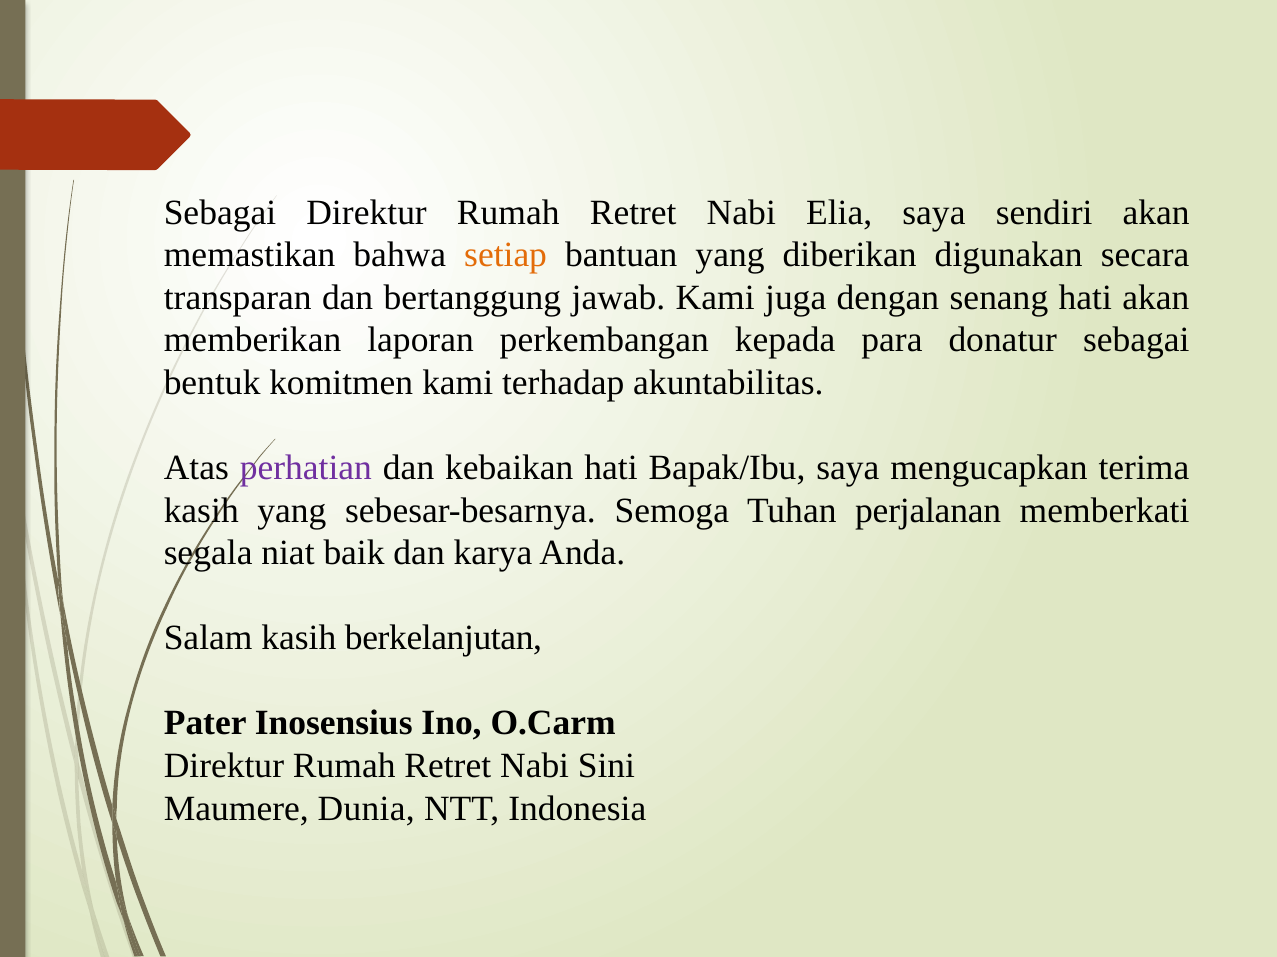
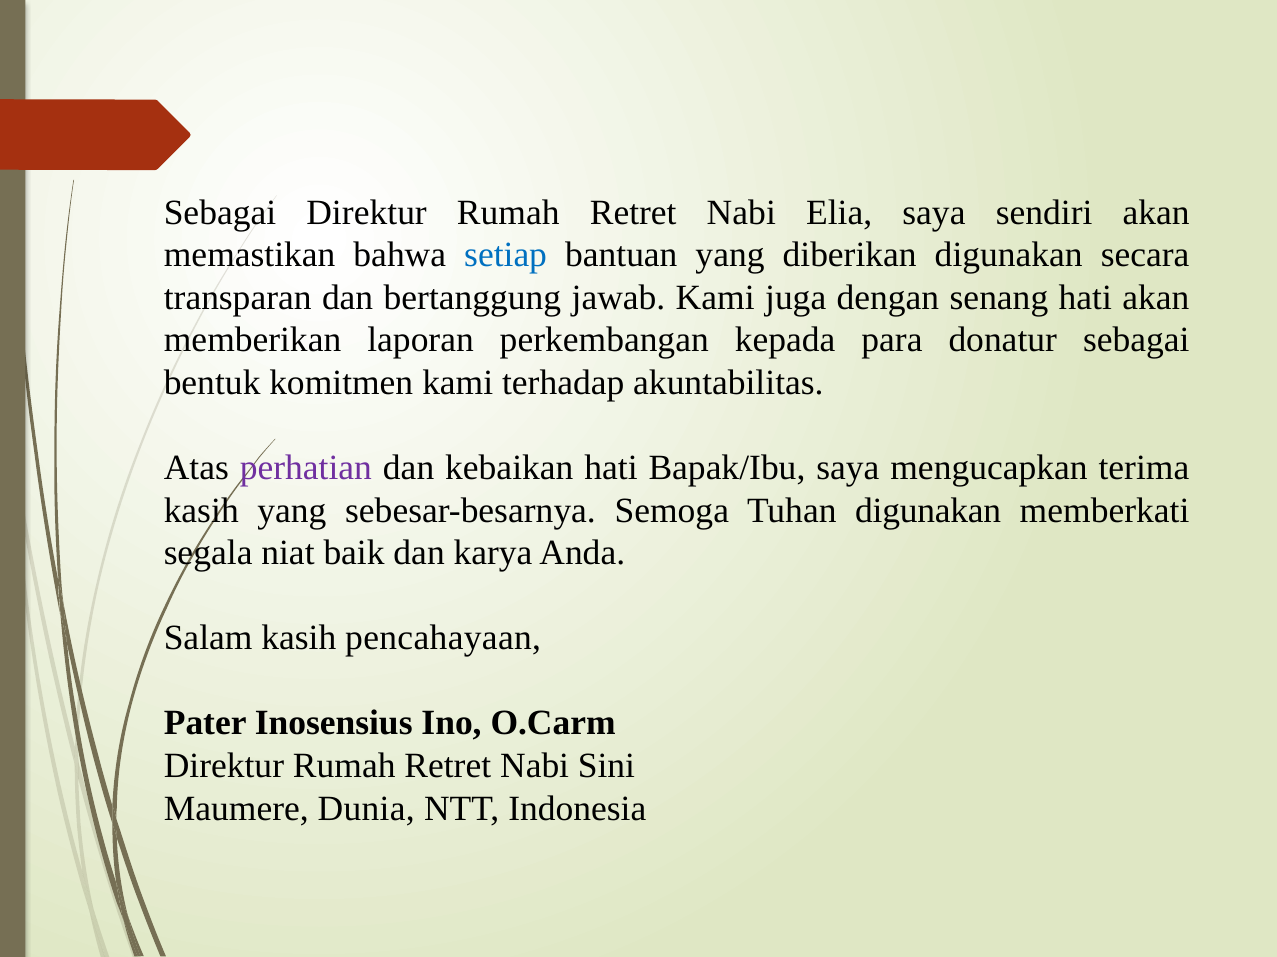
setiap colour: orange -> blue
Tuhan perjalanan: perjalanan -> digunakan
berkelanjutan: berkelanjutan -> pencahayaan
